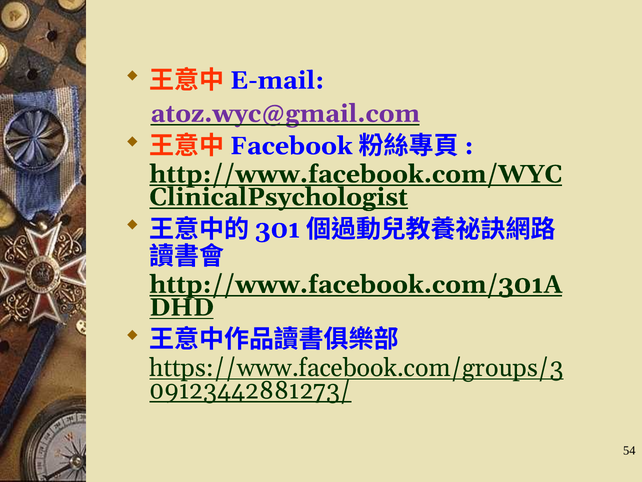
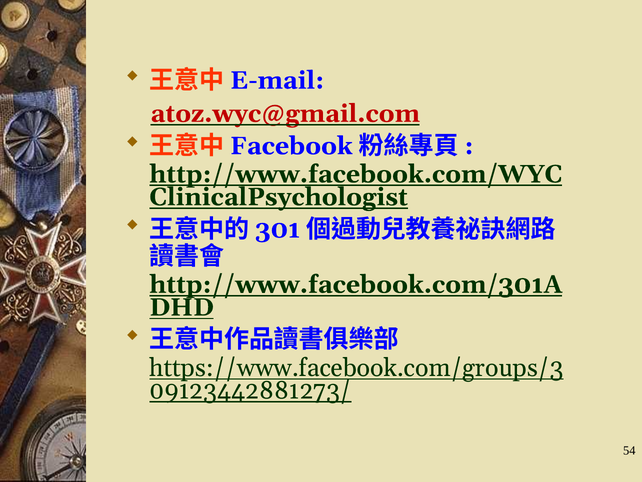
atoz.wyc@gmail.com colour: purple -> red
